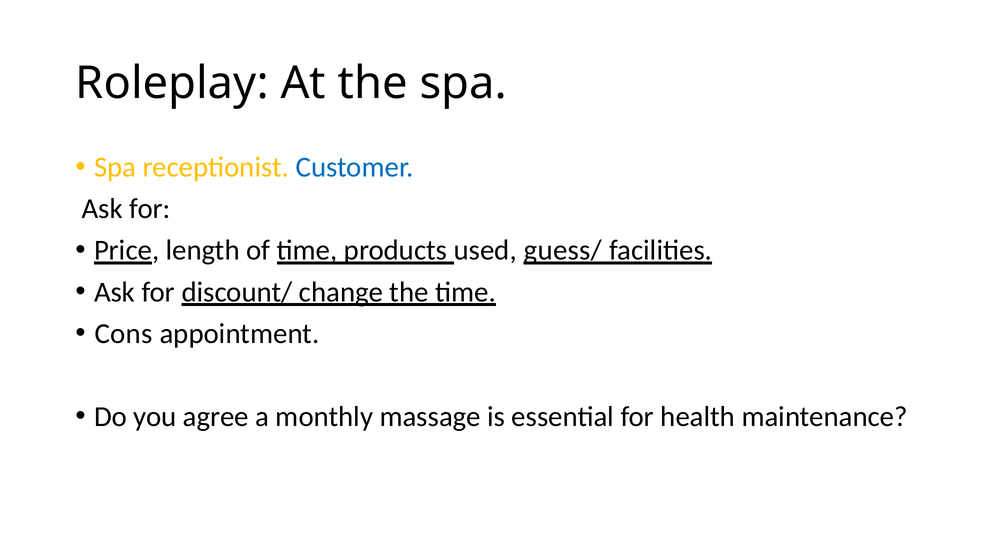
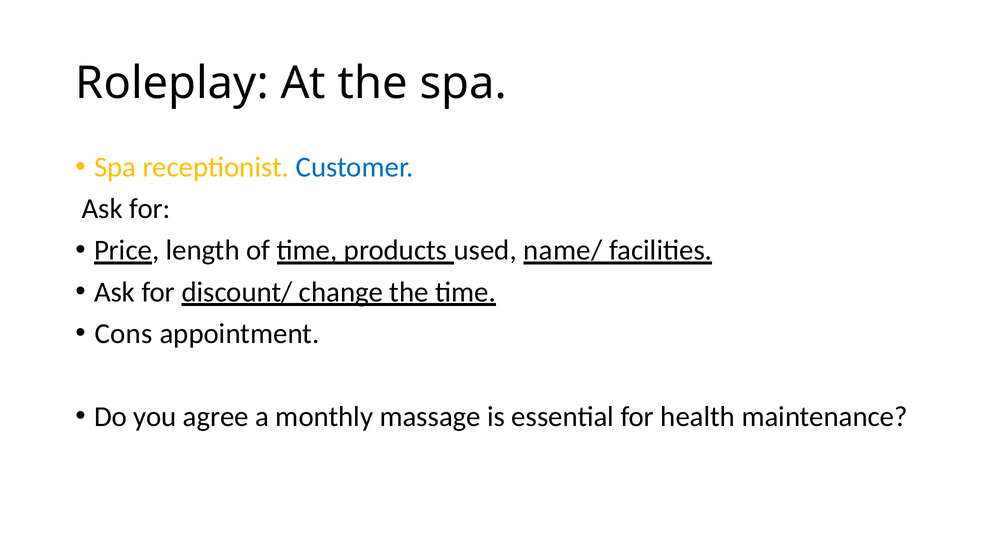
guess/: guess/ -> name/
